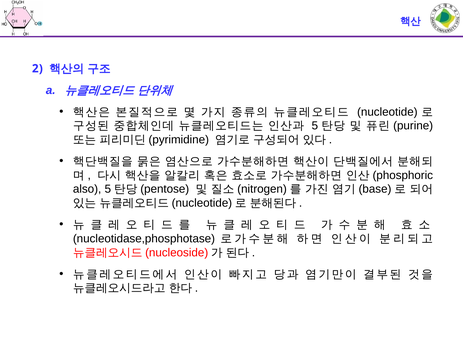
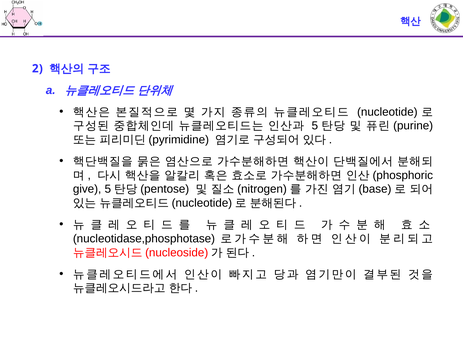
also: also -> give
